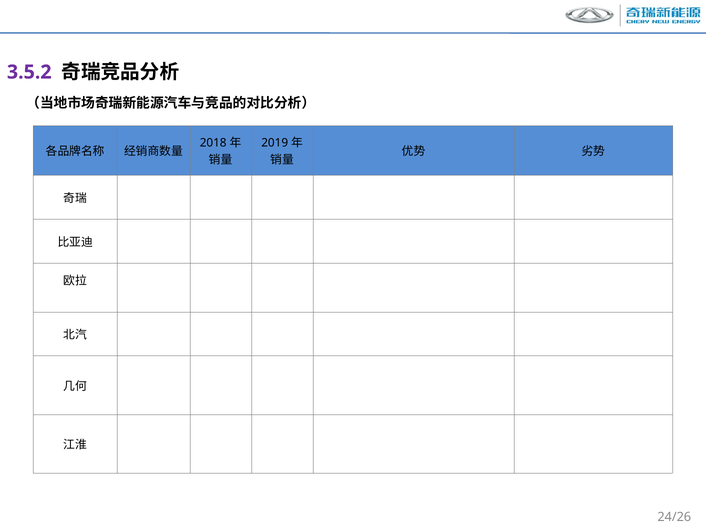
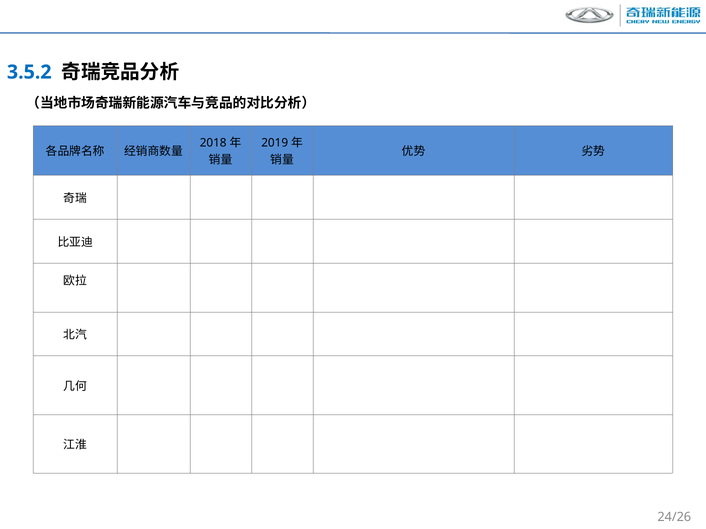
3.5.2 colour: purple -> blue
